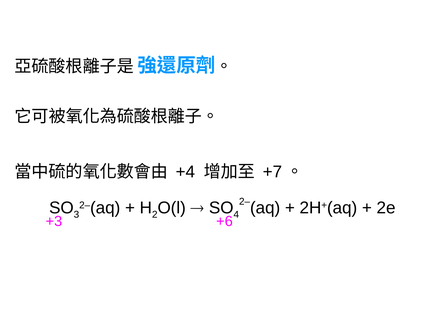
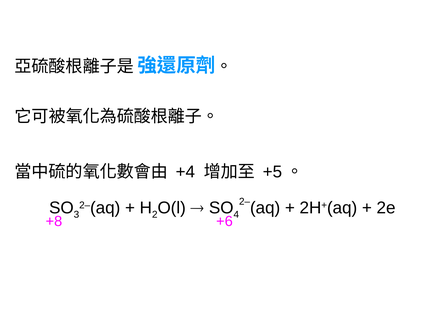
+7: +7 -> +5
+3: +3 -> +8
